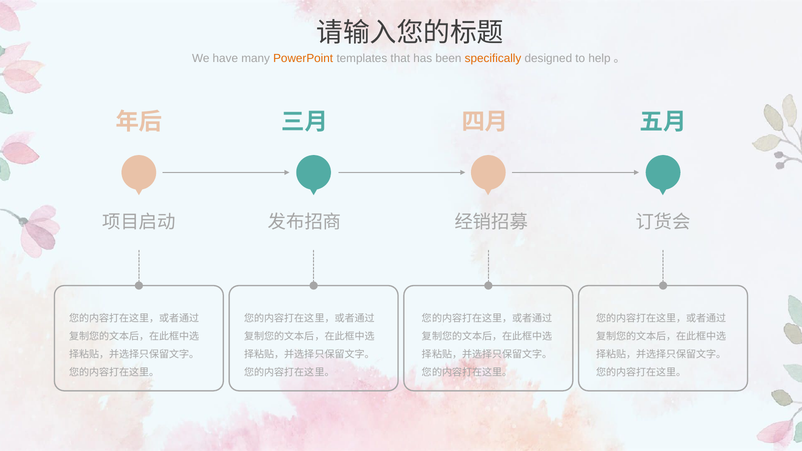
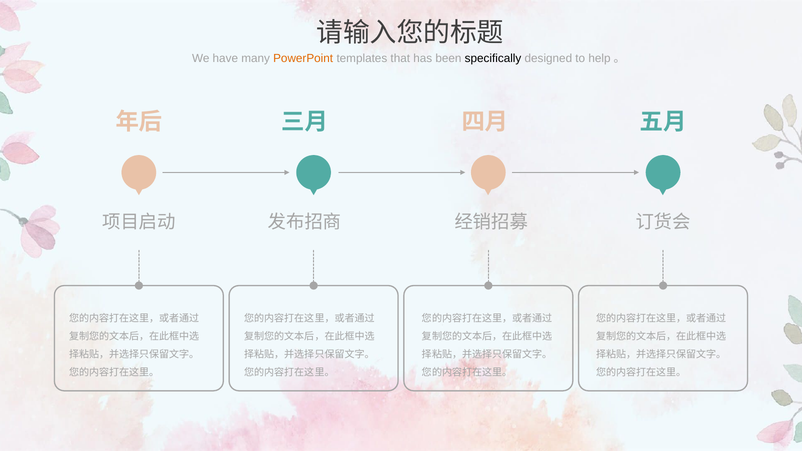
specifically colour: orange -> black
